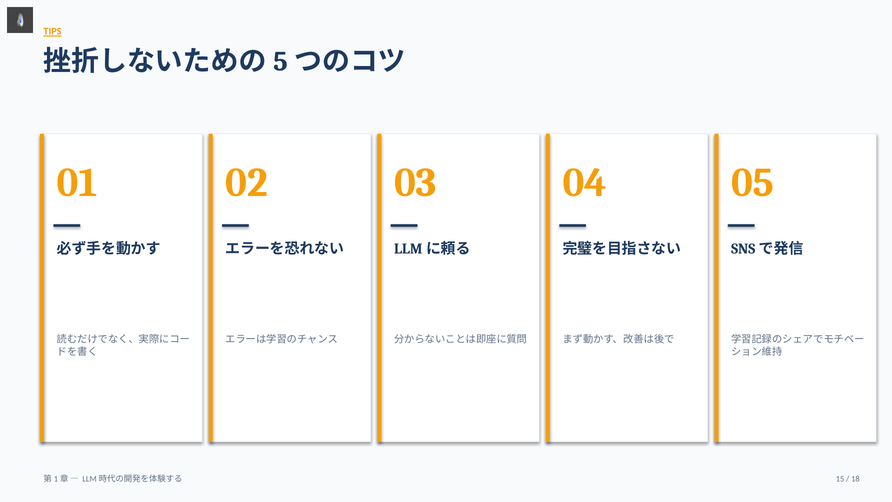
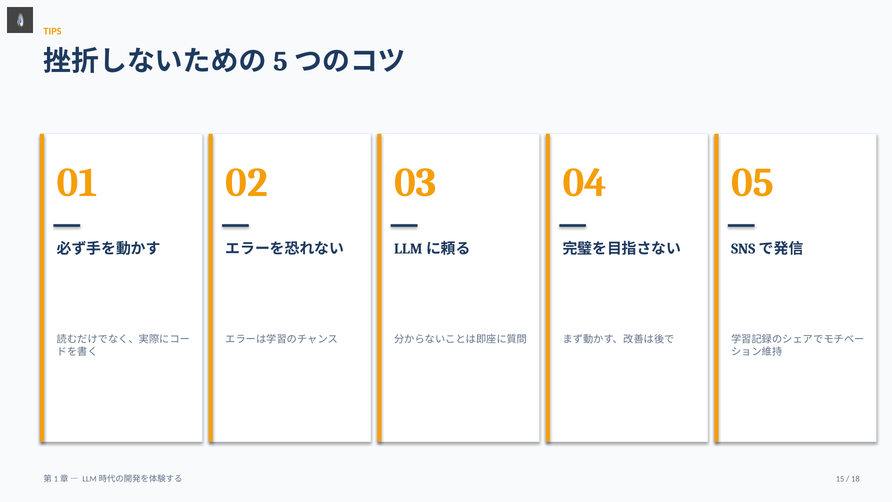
TIPS underline: present -> none
